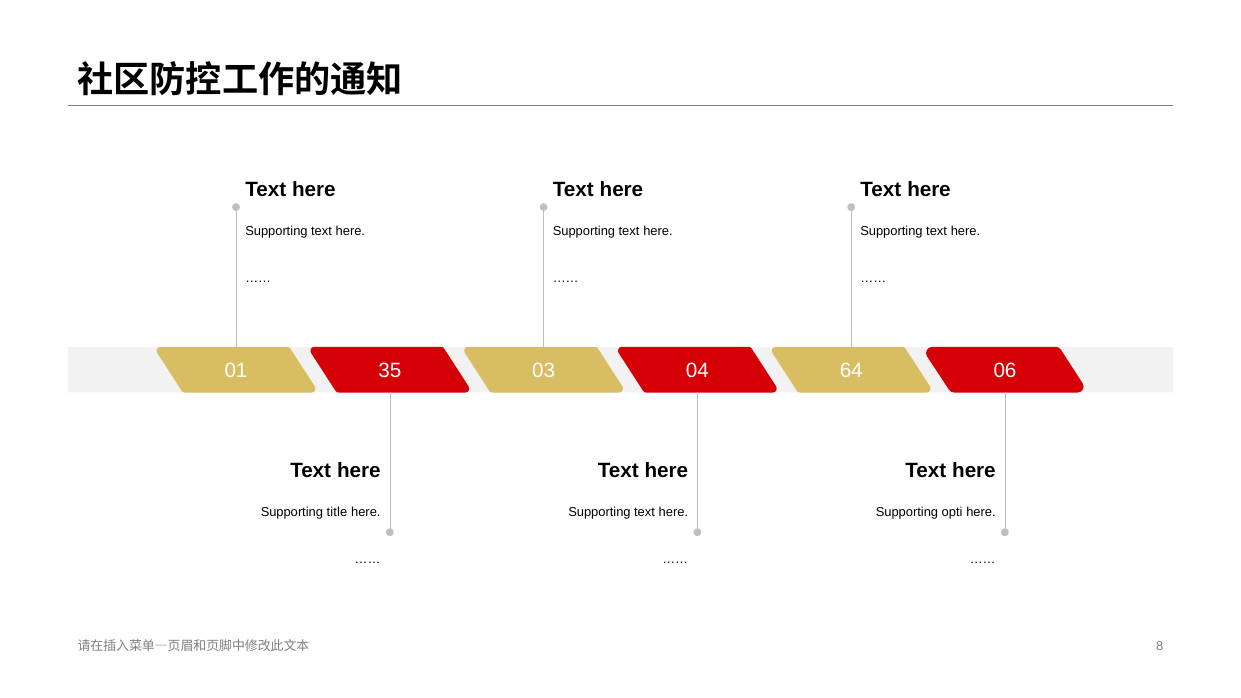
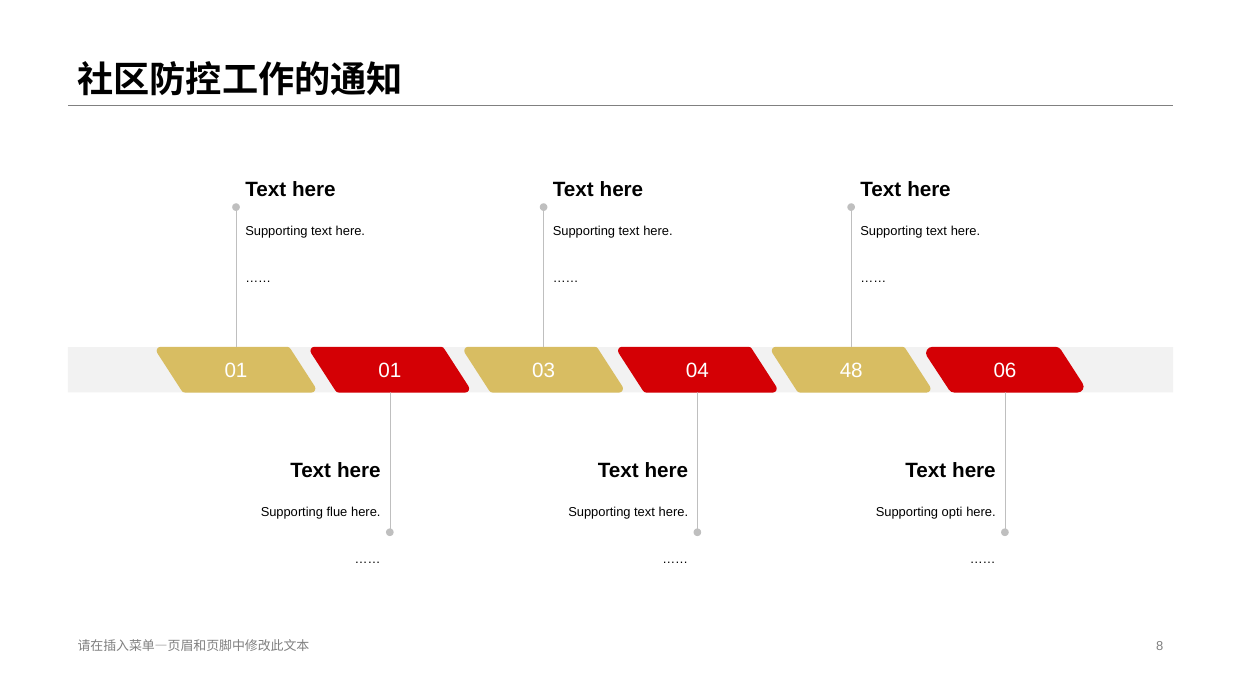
01 35: 35 -> 01
64: 64 -> 48
title: title -> flue
